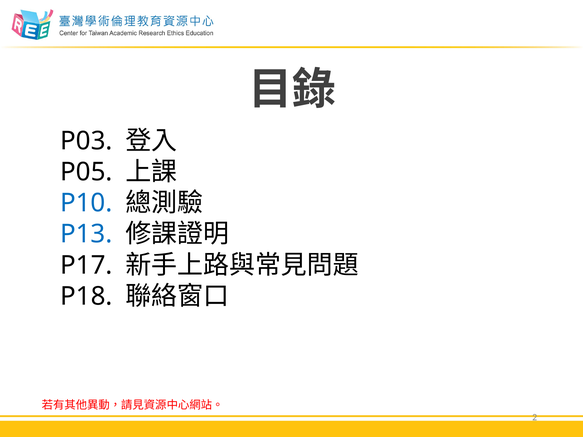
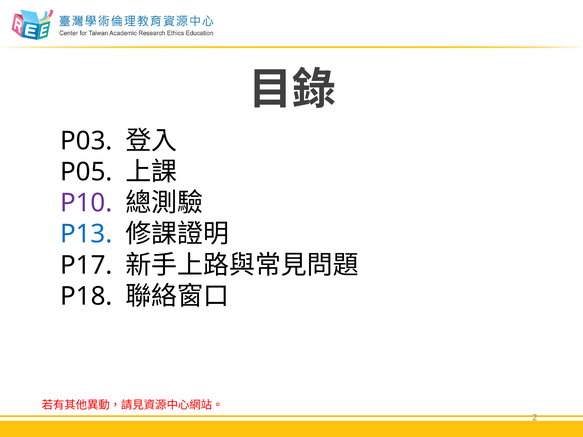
P10 colour: blue -> purple
